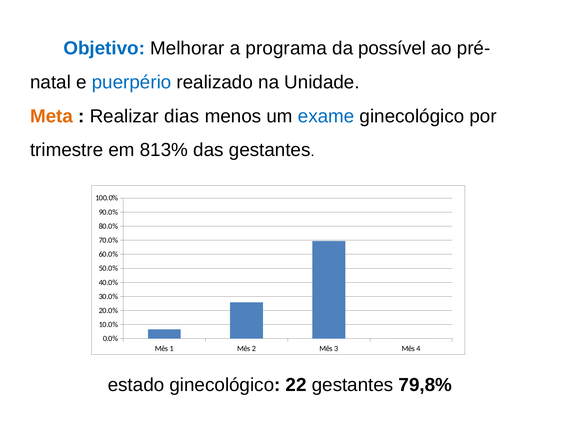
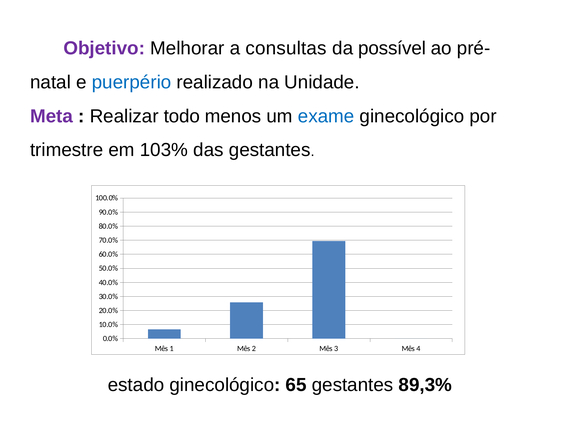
Objetivo colour: blue -> purple
programa: programa -> consultas
Meta colour: orange -> purple
dias: dias -> todo
813%: 813% -> 103%
22: 22 -> 65
79,8%: 79,8% -> 89,3%
